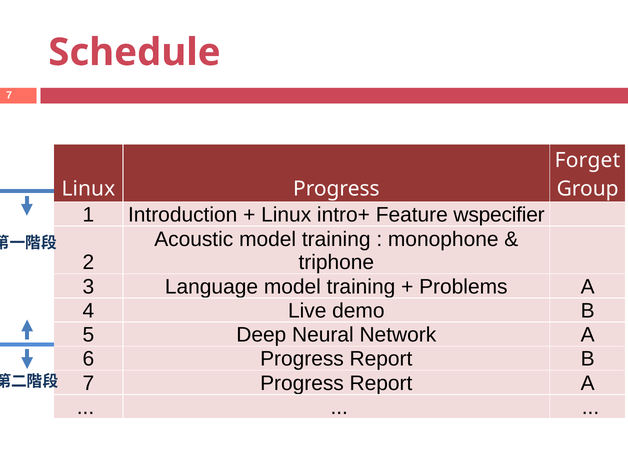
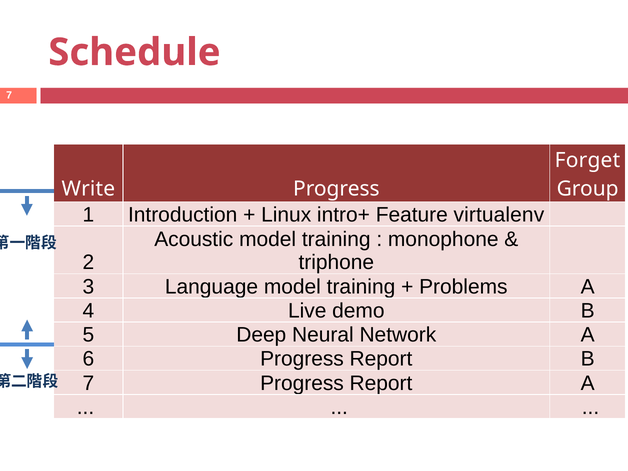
Linux at (88, 189): Linux -> Write
wspecifier: wspecifier -> virtualenv
